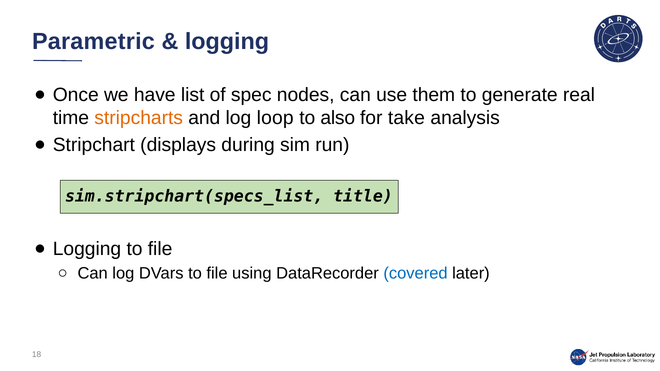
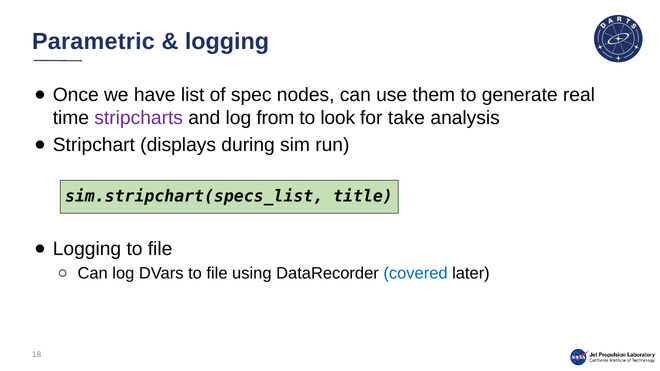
stripcharts colour: orange -> purple
loop: loop -> from
also: also -> look
